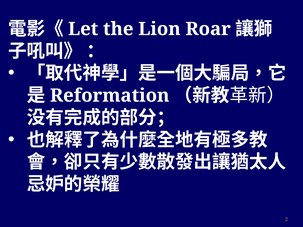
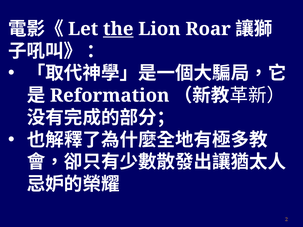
the underline: none -> present
